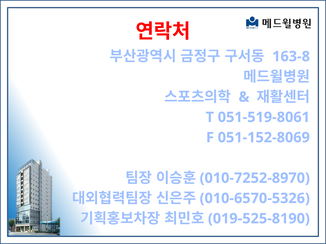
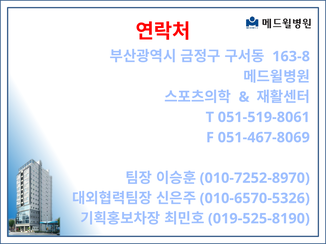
051-152-8069: 051-152-8069 -> 051-467-8069
